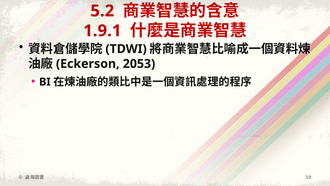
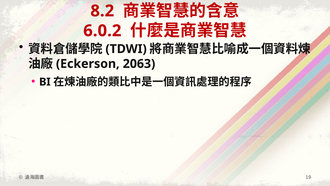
5.2: 5.2 -> 8.2
1.9.1: 1.9.1 -> 6.0.2
2053: 2053 -> 2063
